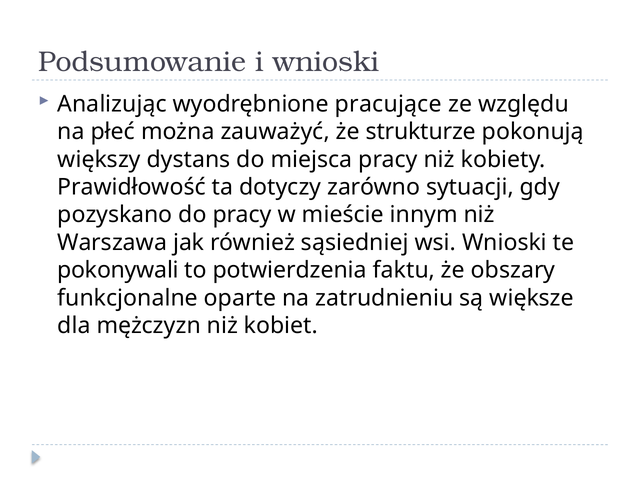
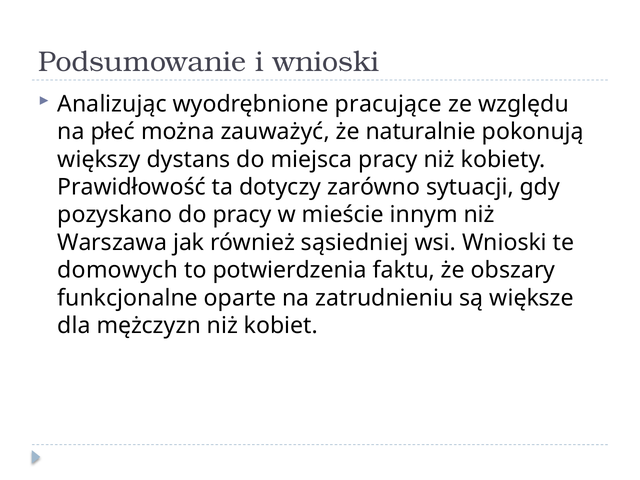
strukturze: strukturze -> naturalnie
pokonywali: pokonywali -> domowych
